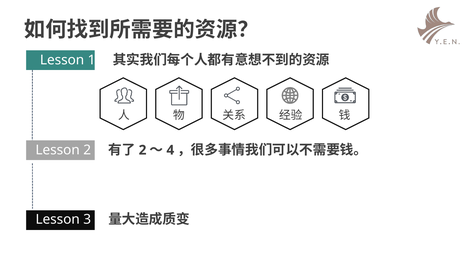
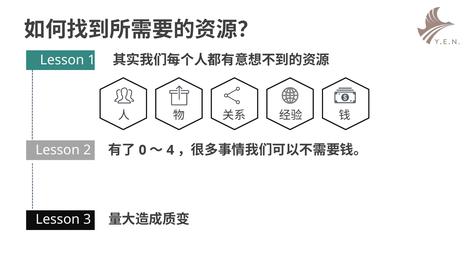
2 at (143, 150): 2 -> 0
